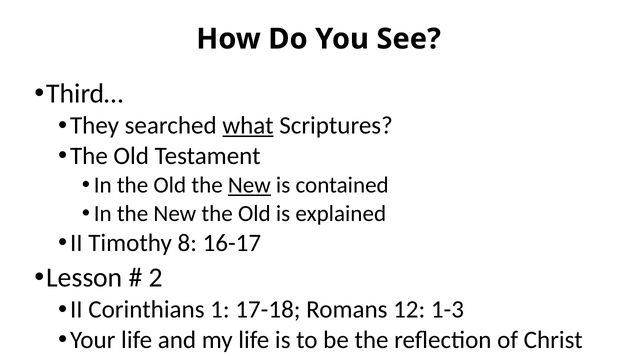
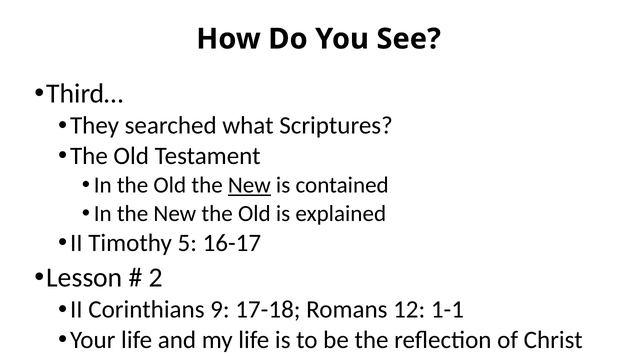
what underline: present -> none
8: 8 -> 5
1: 1 -> 9
1-3: 1-3 -> 1-1
